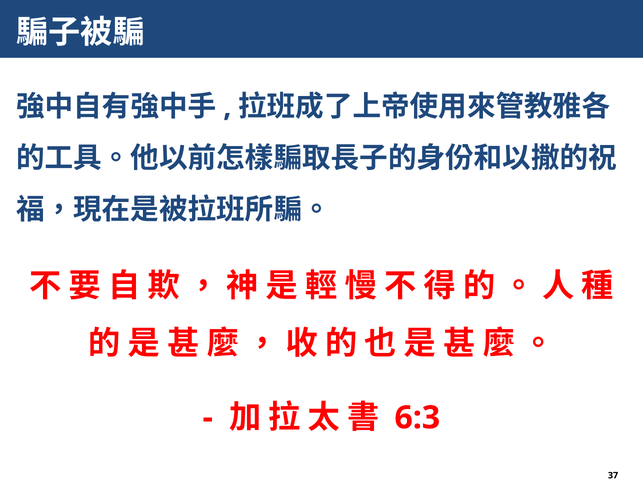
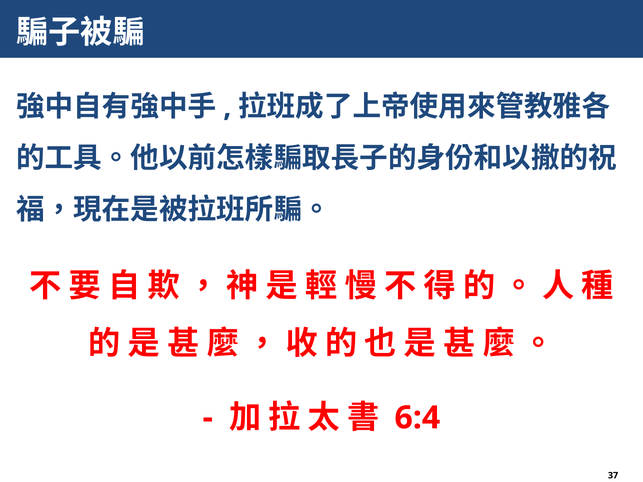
6:3: 6:3 -> 6:4
